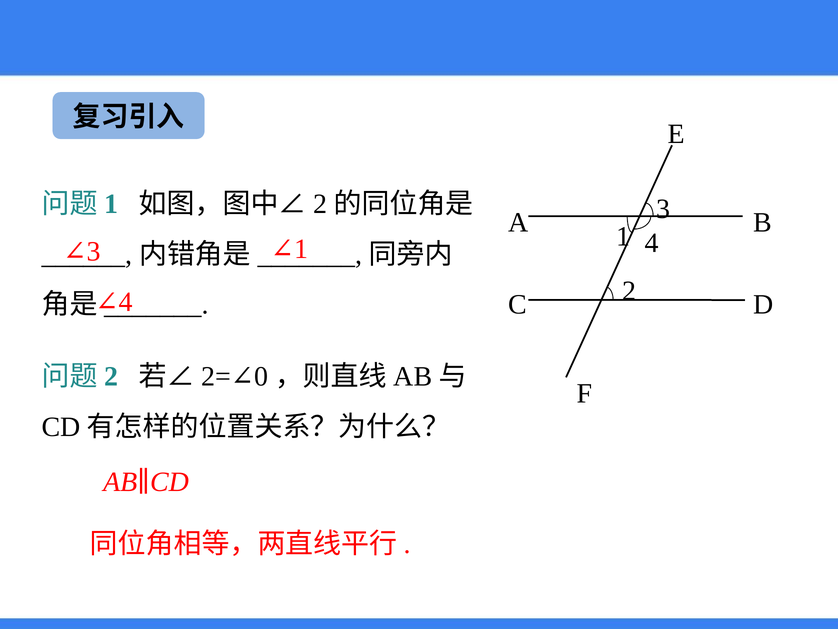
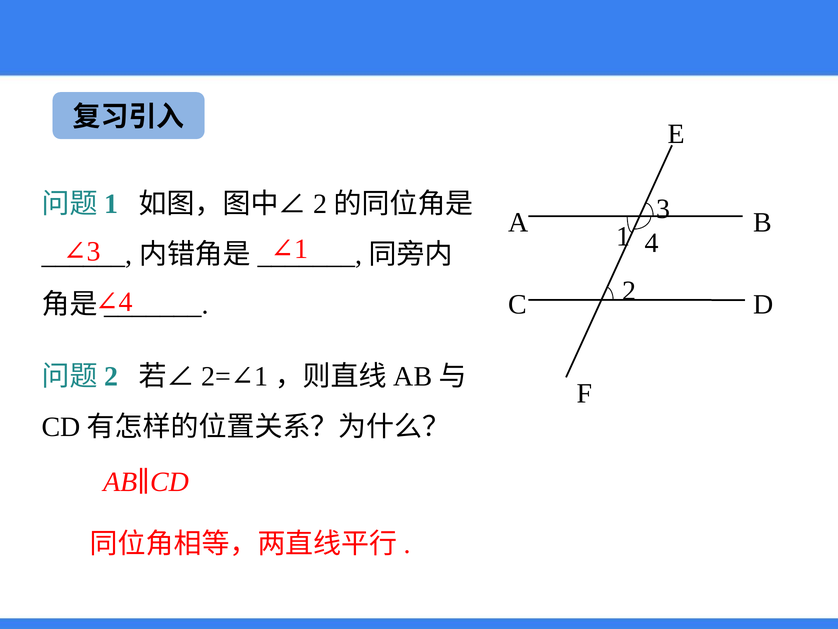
0 at (261, 376): 0 -> 1
